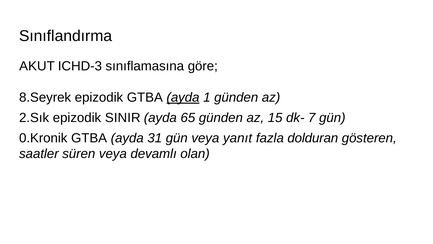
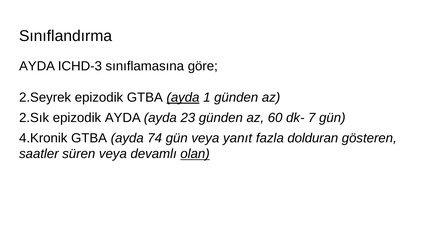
AKUT at (37, 66): AKUT -> AYDA
8.Seyrek: 8.Seyrek -> 2.Seyrek
epizodik SINIR: SINIR -> AYDA
65: 65 -> 23
15: 15 -> 60
0.Kronik: 0.Kronik -> 4.Kronik
31: 31 -> 74
olan underline: none -> present
